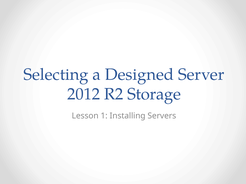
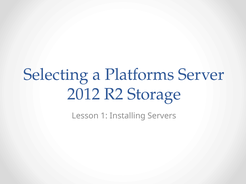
Designed: Designed -> Platforms
